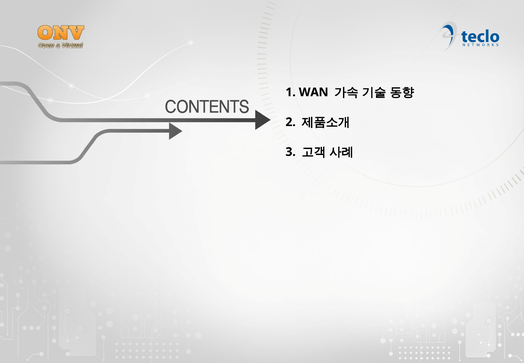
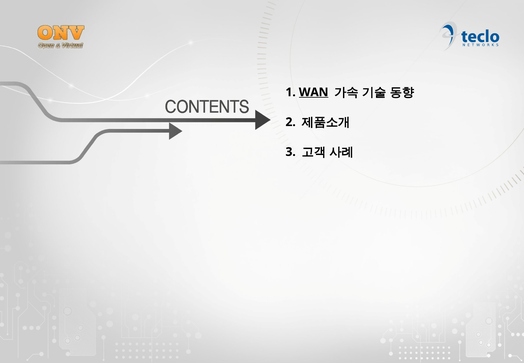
WAN underline: none -> present
